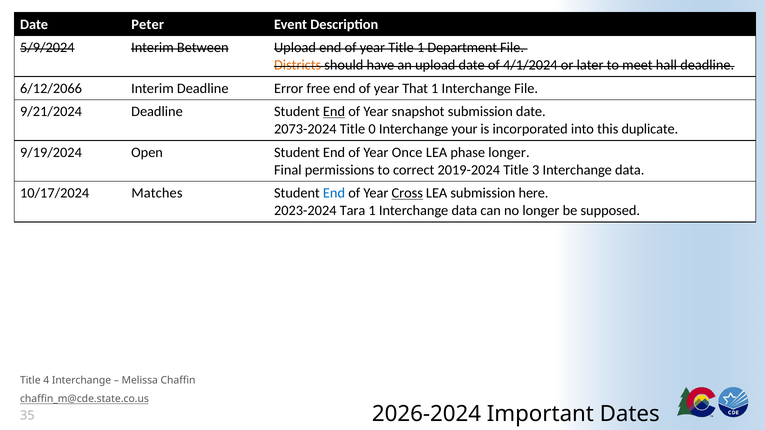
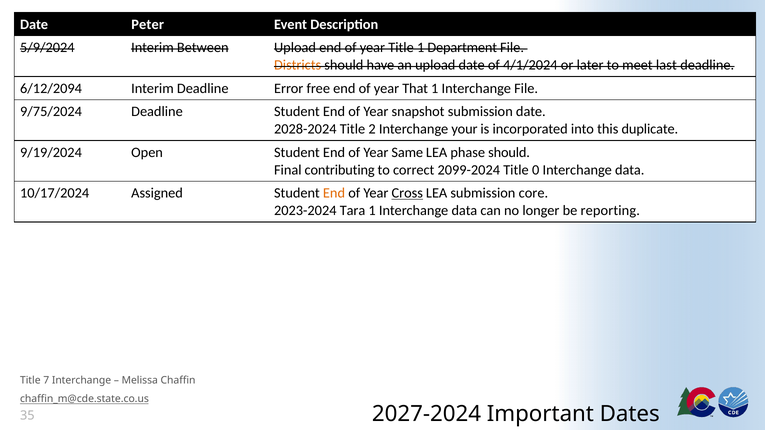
hall: hall -> last
6/12/2066: 6/12/2066 -> 6/12/2094
9/21/2024: 9/21/2024 -> 9/75/2024
End at (334, 112) underline: present -> none
2073-2024: 2073-2024 -> 2028-2024
0: 0 -> 2
Once: Once -> Same
phase longer: longer -> should
permissions: permissions -> contributing
2019-2024: 2019-2024 -> 2099-2024
3: 3 -> 0
Matches: Matches -> Assigned
End at (334, 193) colour: blue -> orange
here: here -> core
supposed: supposed -> reporting
4: 4 -> 7
2026-2024: 2026-2024 -> 2027-2024
